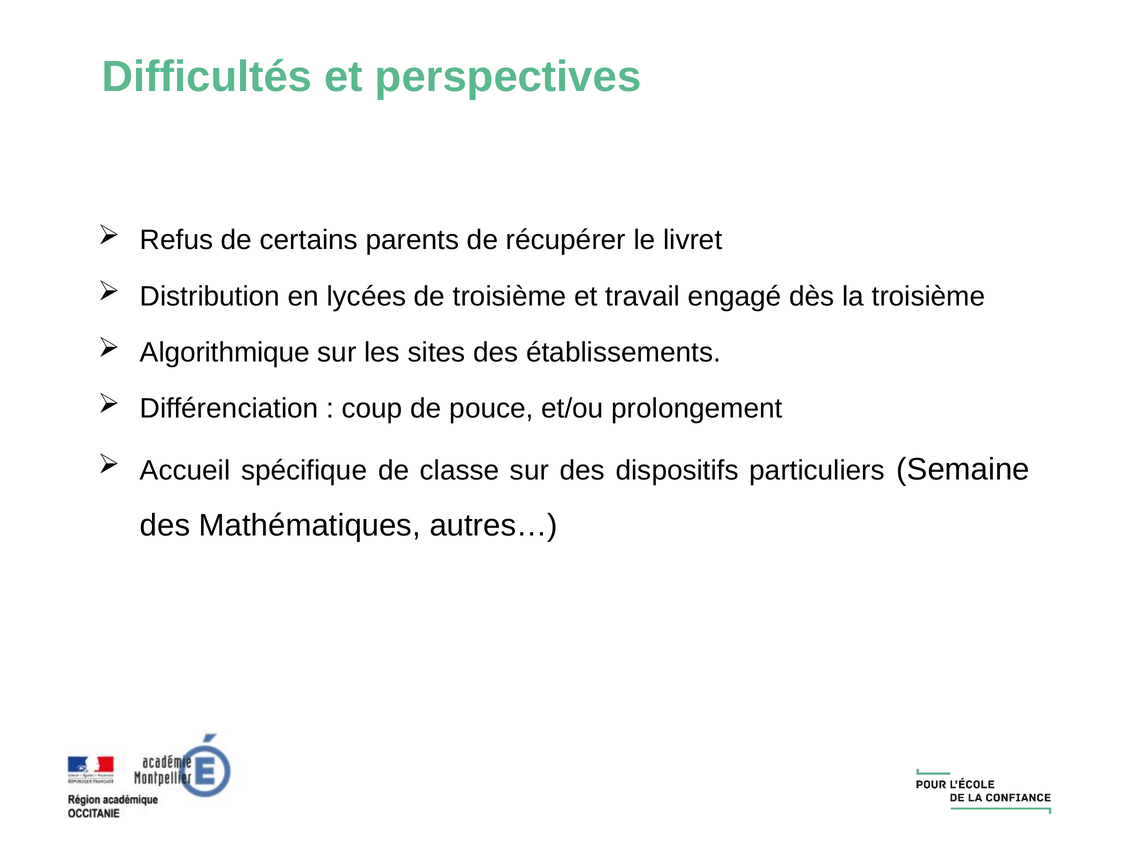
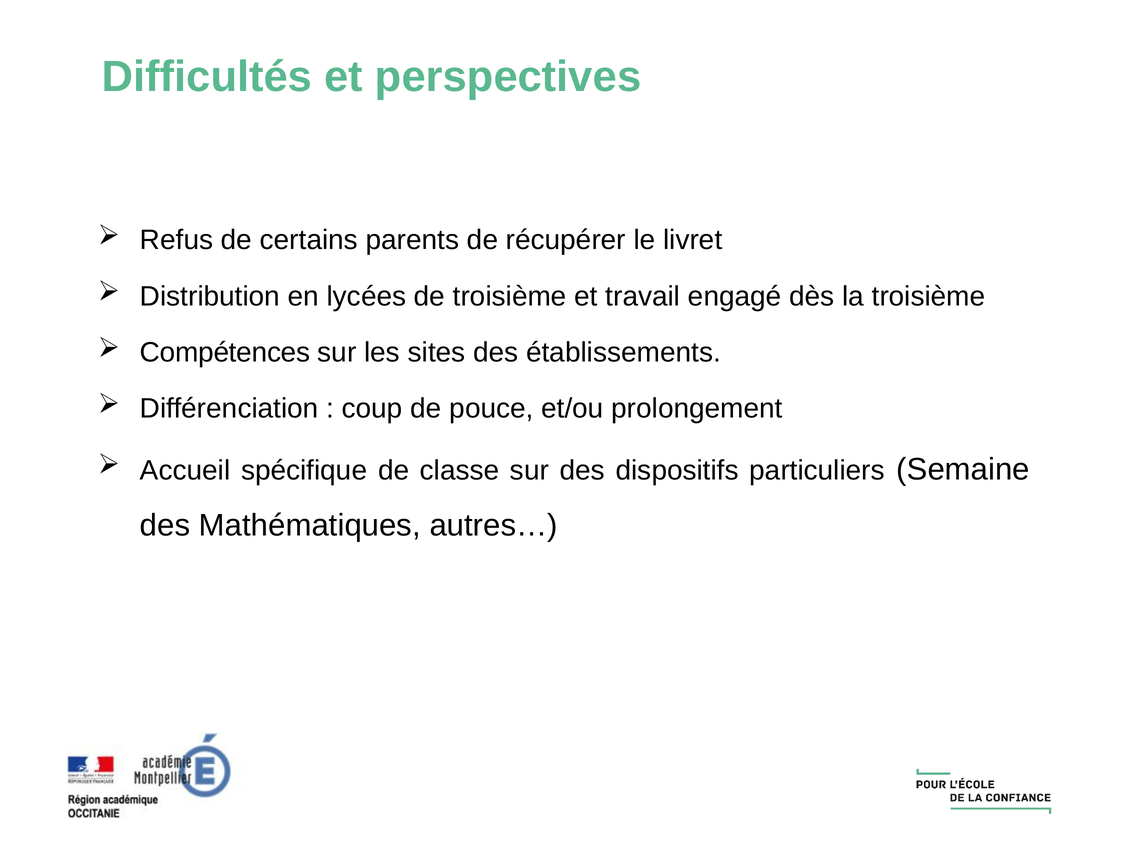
Algorithmique: Algorithmique -> Compétences
